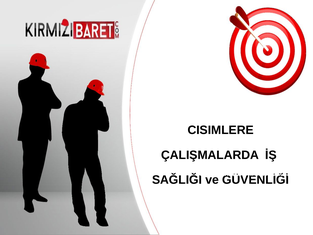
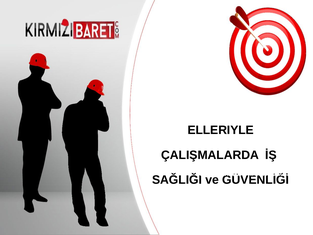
CISIMLERE: CISIMLERE -> ELLERIYLE
